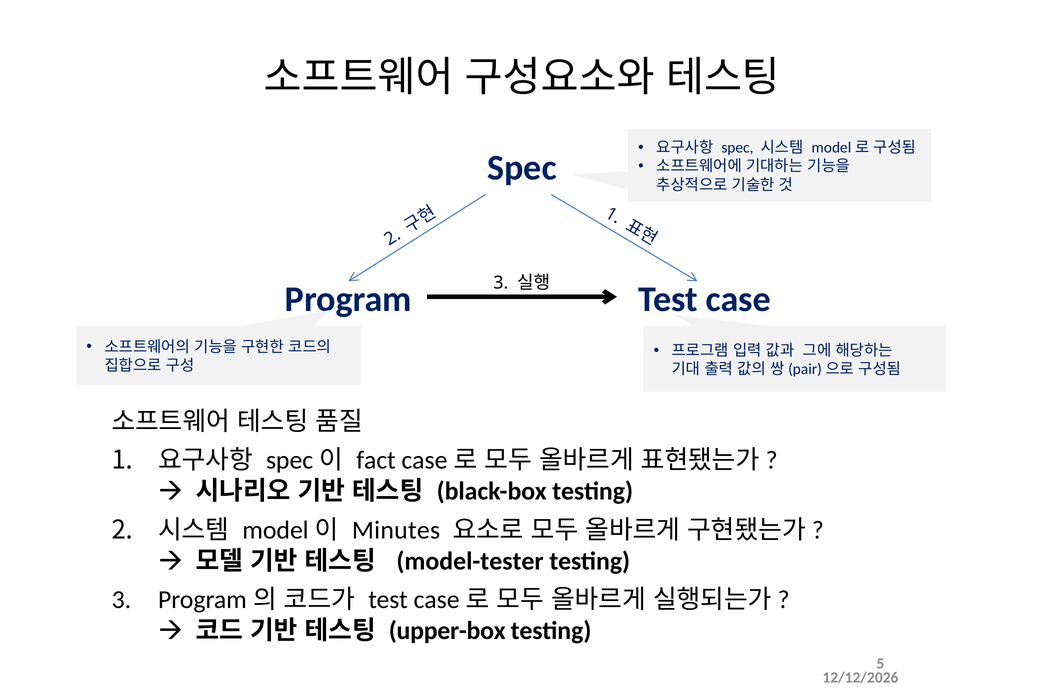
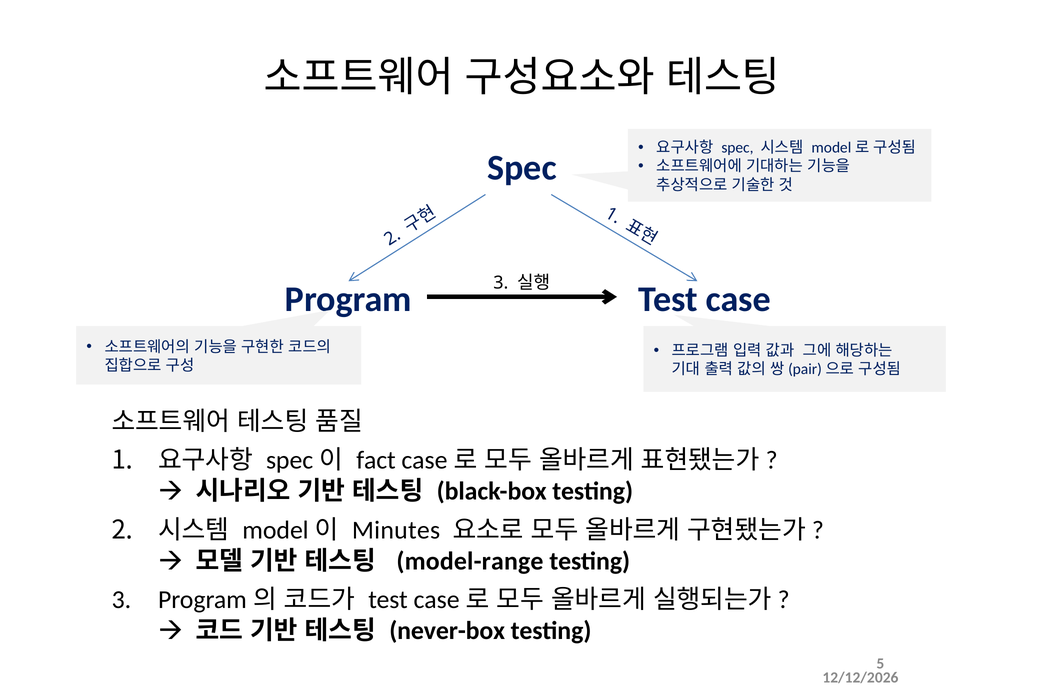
model-tester: model-tester -> model-range
upper-box: upper-box -> never-box
